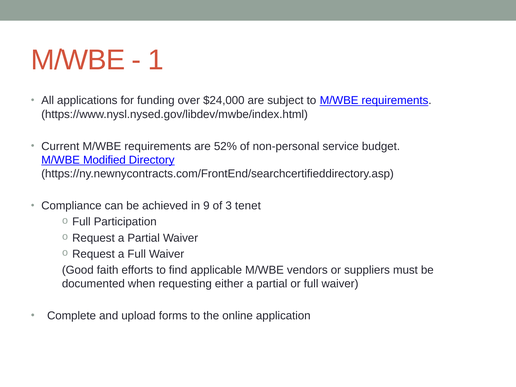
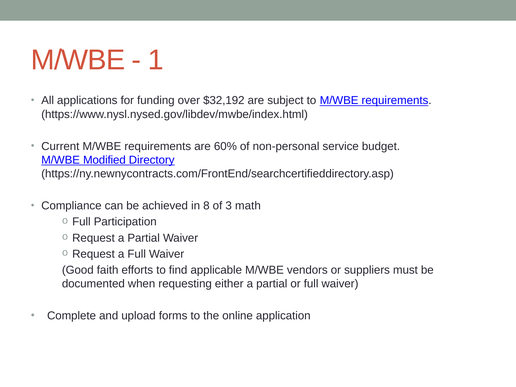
$24,000: $24,000 -> $32,192
52%: 52% -> 60%
9: 9 -> 8
tenet: tenet -> math
